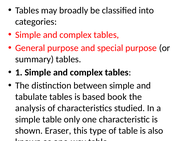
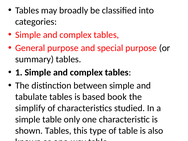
analysis: analysis -> simplify
shown Eraser: Eraser -> Tables
